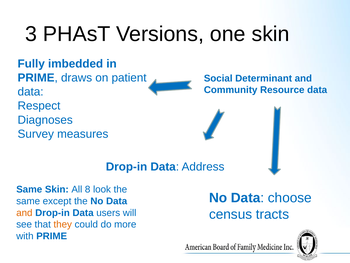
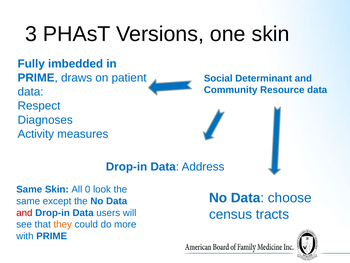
Survey: Survey -> Activity
8: 8 -> 0
and at (24, 212) colour: orange -> red
